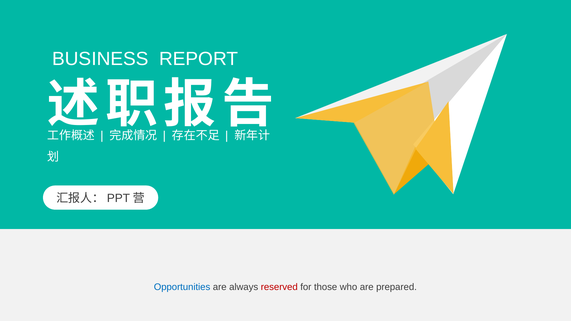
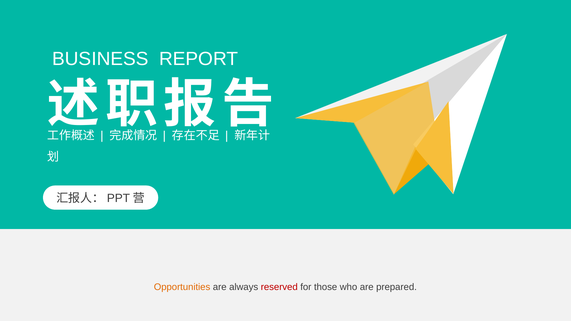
Opportunities colour: blue -> orange
